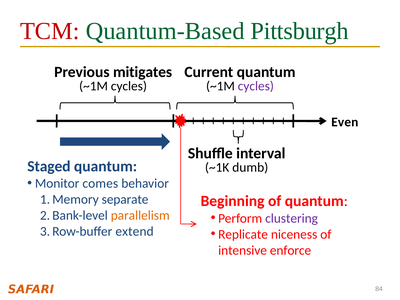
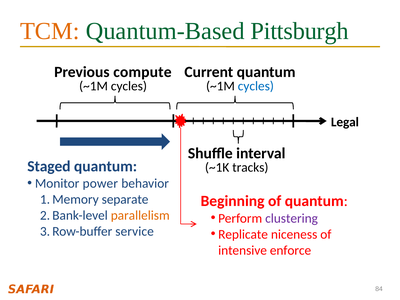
TCM colour: red -> orange
mitigates: mitigates -> compute
cycles at (256, 86) colour: purple -> blue
Even: Even -> Legal
dumb: dumb -> tracks
comes: comes -> power
extend: extend -> service
